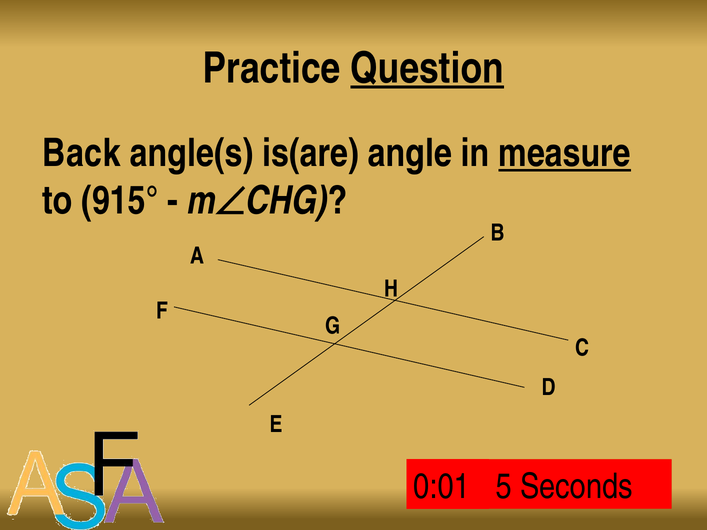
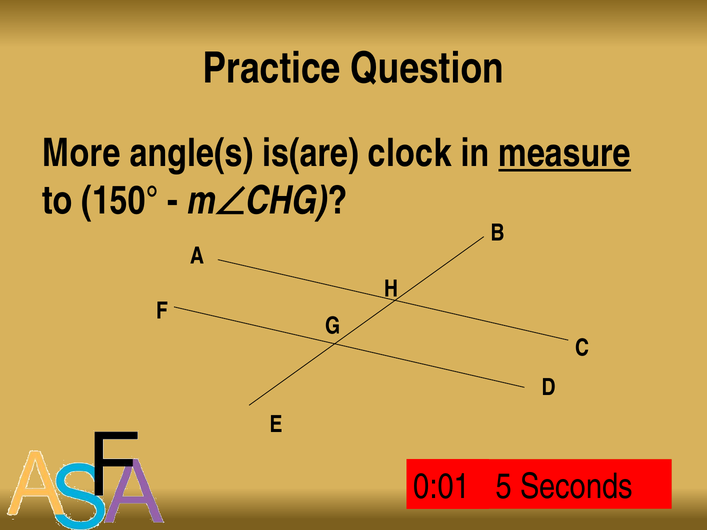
Question underline: present -> none
Back: Back -> More
angle: angle -> clock
915°: 915° -> 150°
